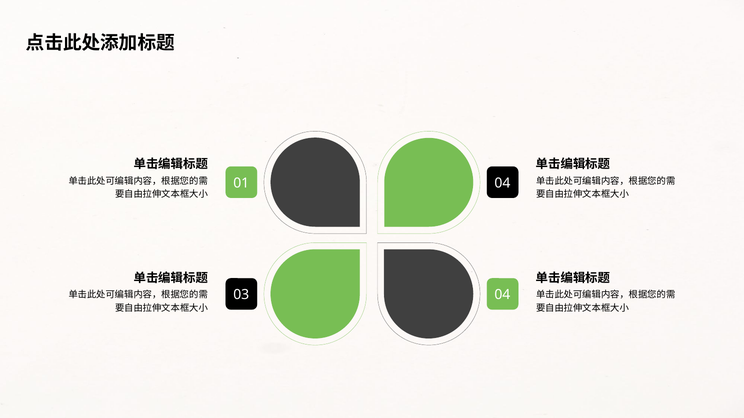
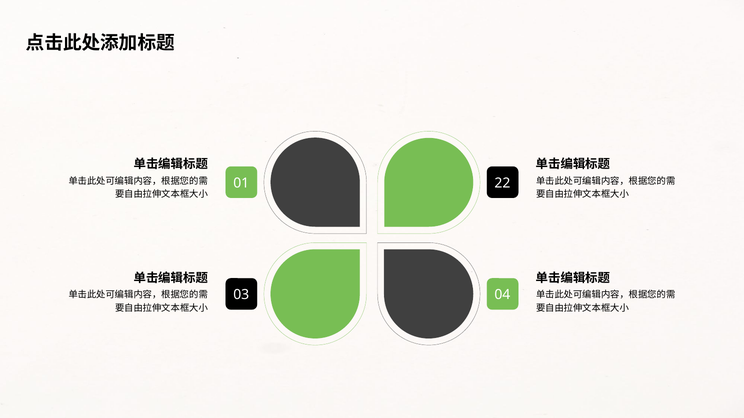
01 04: 04 -> 22
